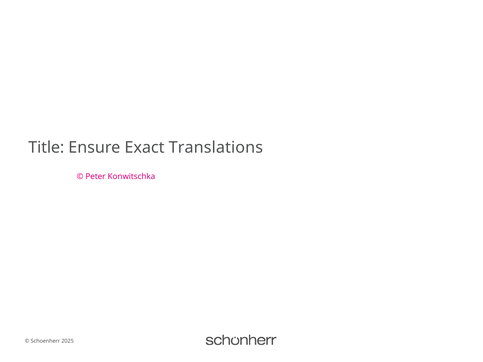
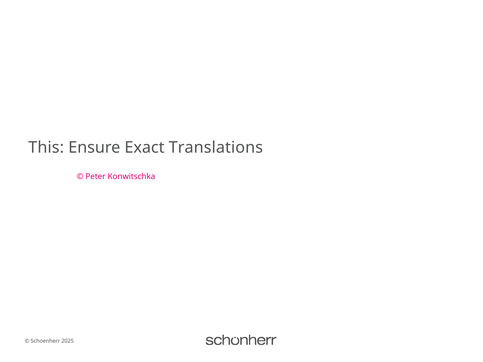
Title: Title -> This
